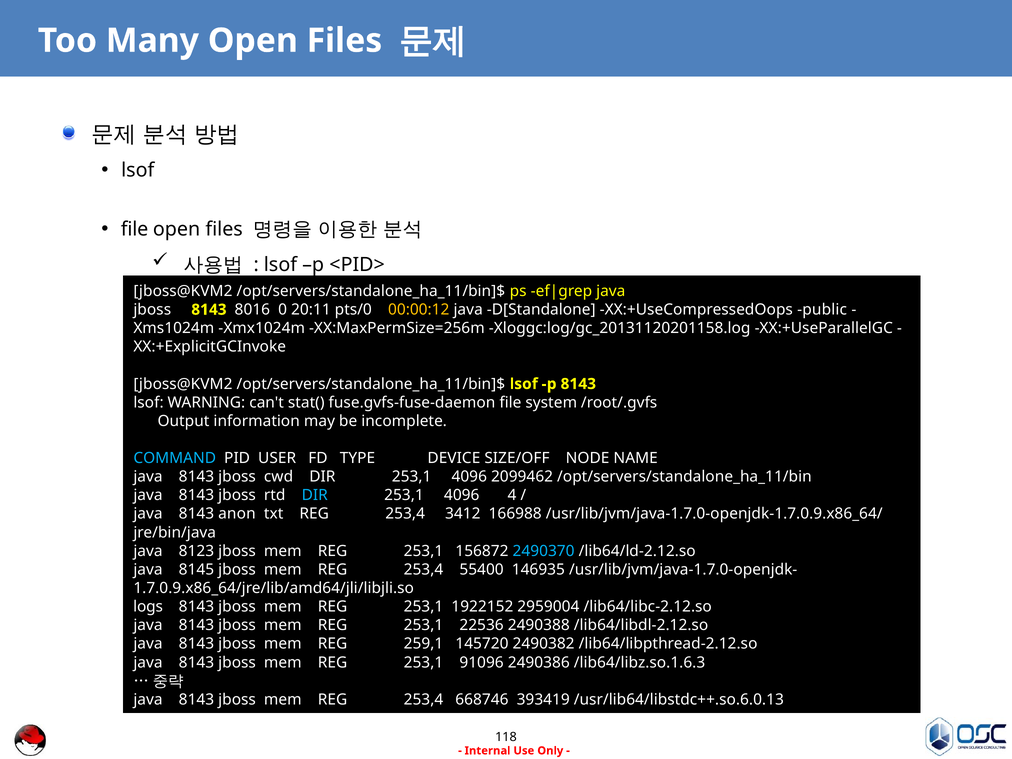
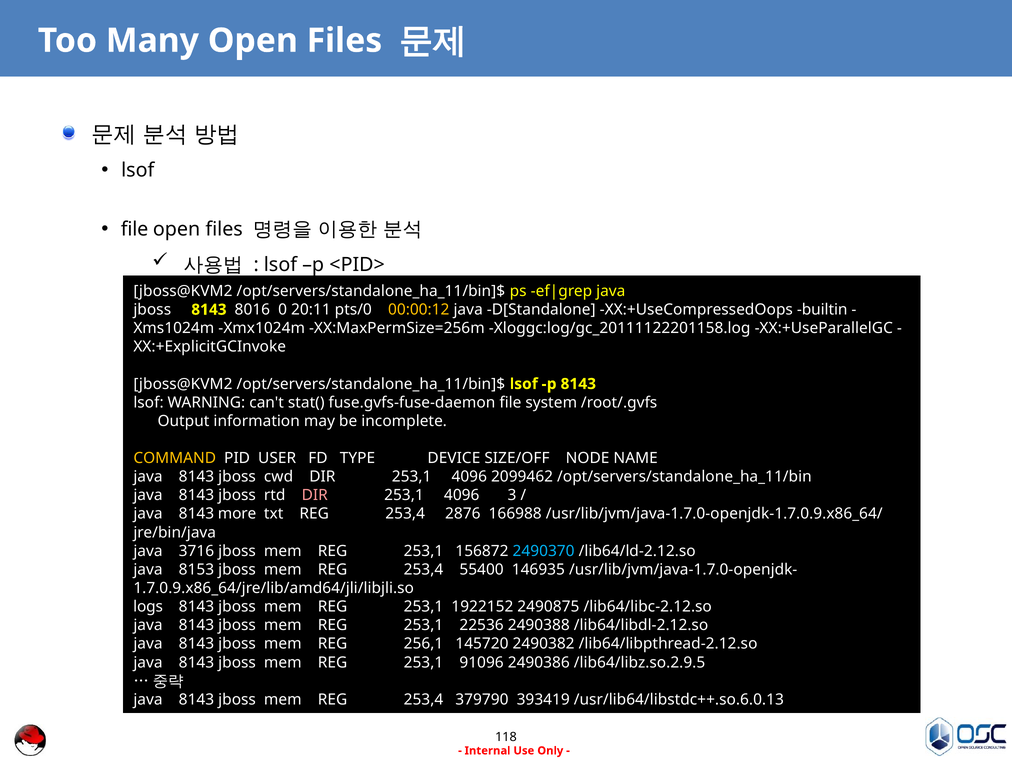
public: public -> builtin
Xloggc:log/gc_20131120201158.log: Xloggc:log/gc_20131120201158.log -> Xloggc:log/gc_20111122201158.log
COMMAND colour: light blue -> yellow
DIR at (315, 495) colour: light blue -> pink
4: 4 -> 3
anon: anon -> more
3412: 3412 -> 2876
8123: 8123 -> 3716
8145: 8145 -> 8153
2959004: 2959004 -> 2490875
259,1: 259,1 -> 256,1
/lib64/libz.so.1.6.3: /lib64/libz.so.1.6.3 -> /lib64/libz.so.2.9.5
668746: 668746 -> 379790
